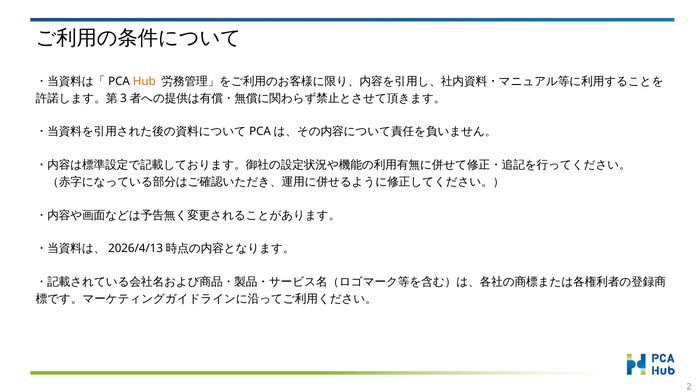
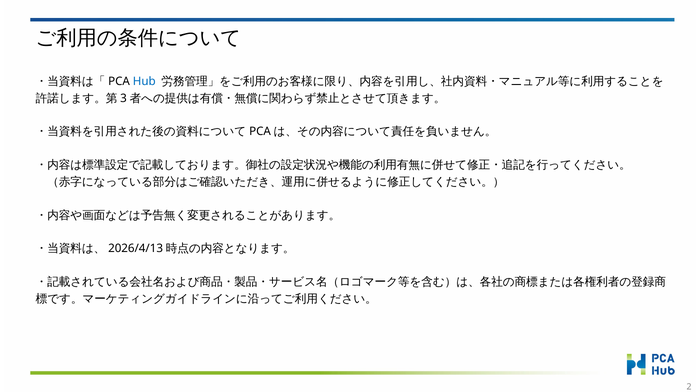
Hub colour: orange -> blue
